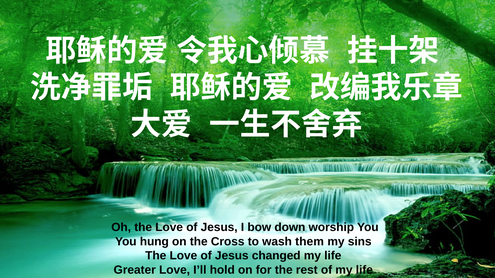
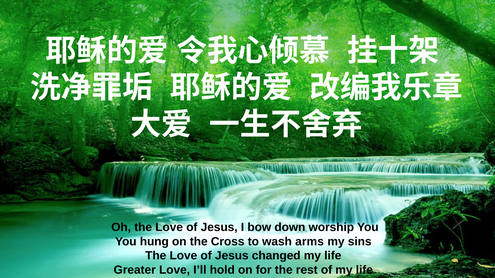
them: them -> arms
